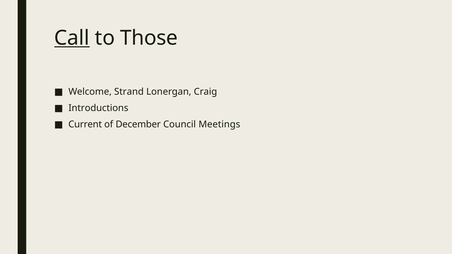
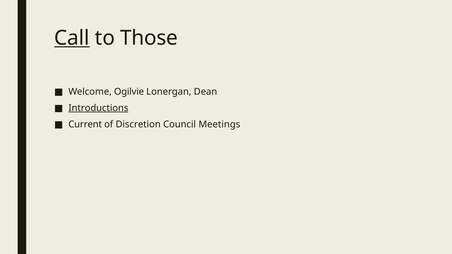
Strand: Strand -> Ogilvie
Craig: Craig -> Dean
Introductions underline: none -> present
December: December -> Discretion
